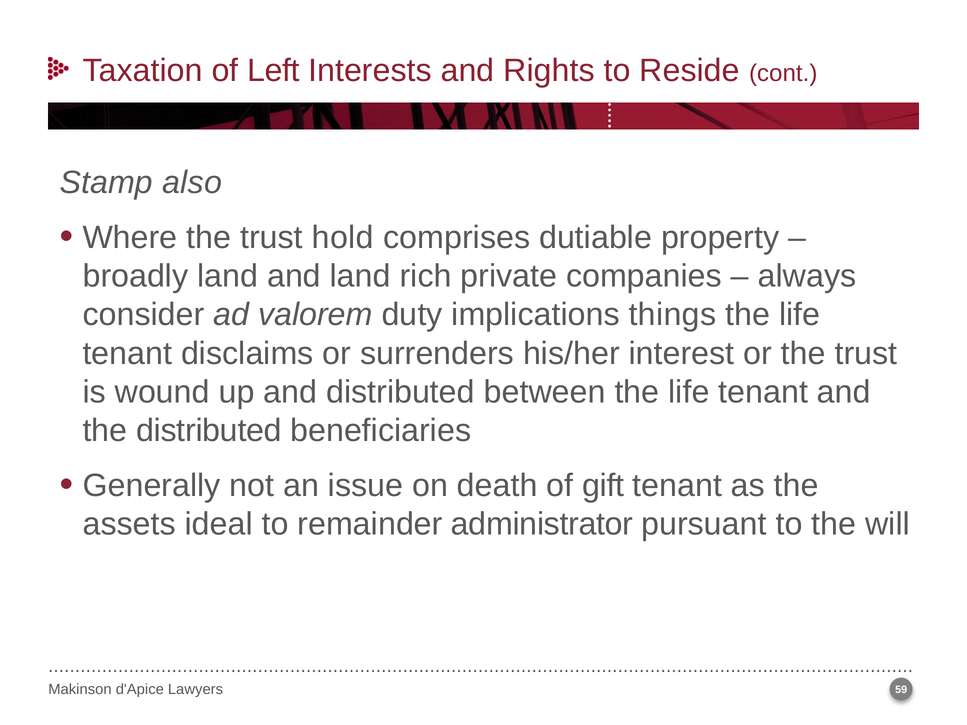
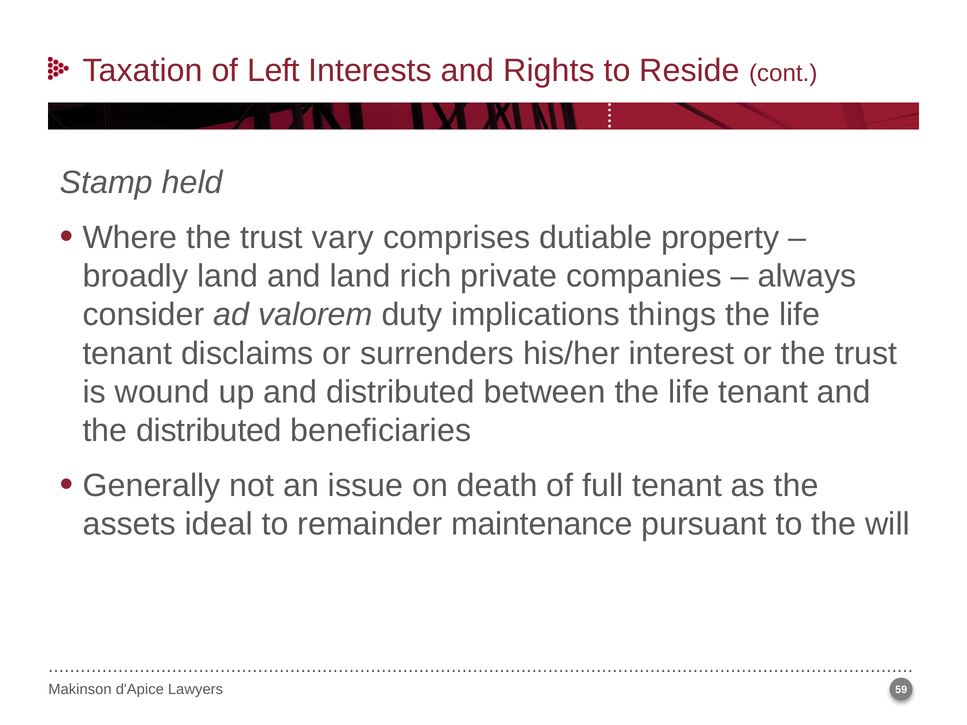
also: also -> held
hold: hold -> vary
gift: gift -> full
administrator: administrator -> maintenance
